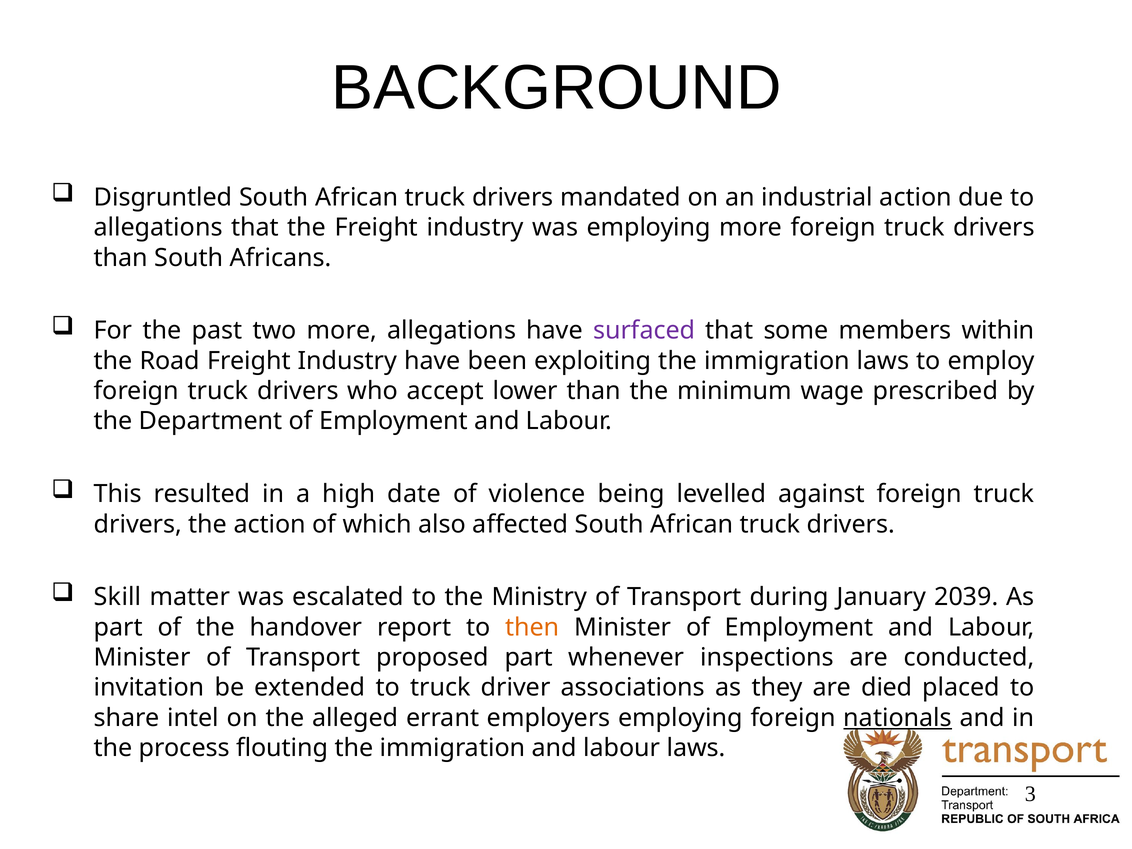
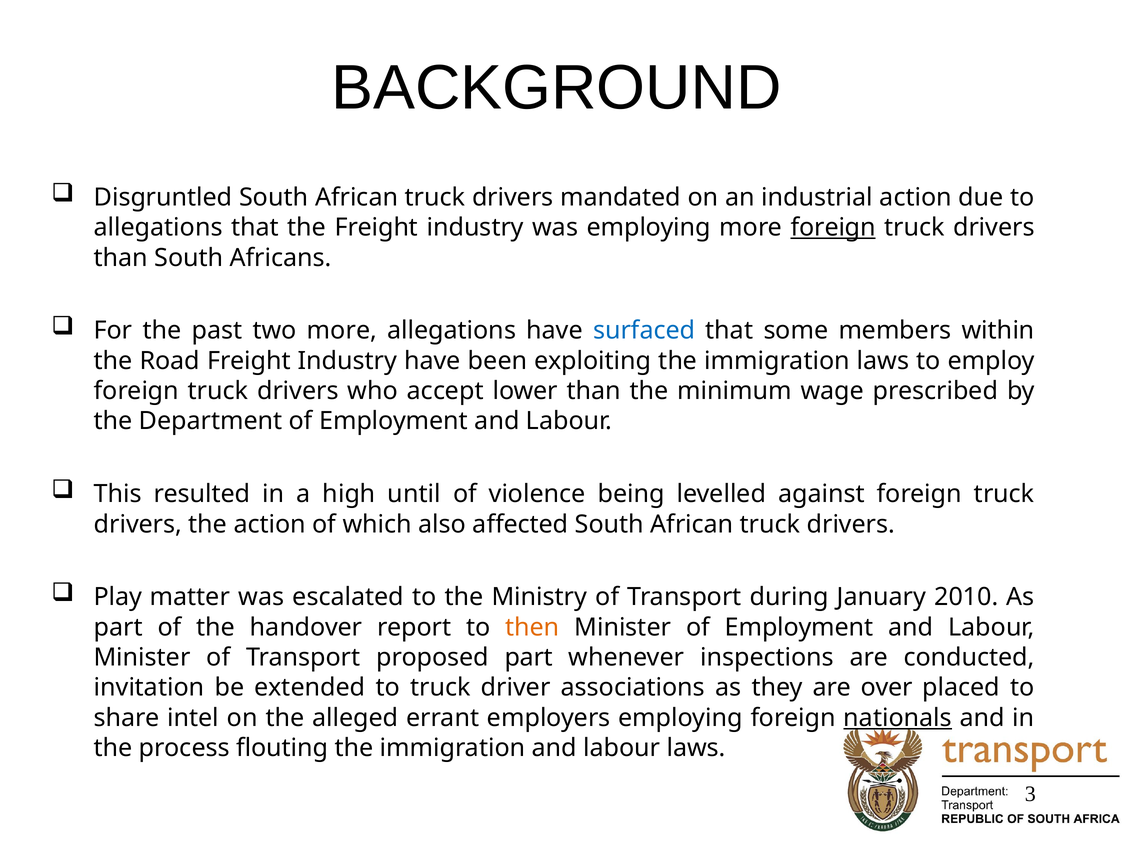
foreign at (833, 228) underline: none -> present
surfaced colour: purple -> blue
date: date -> until
Skill: Skill -> Play
2039: 2039 -> 2010
died: died -> over
